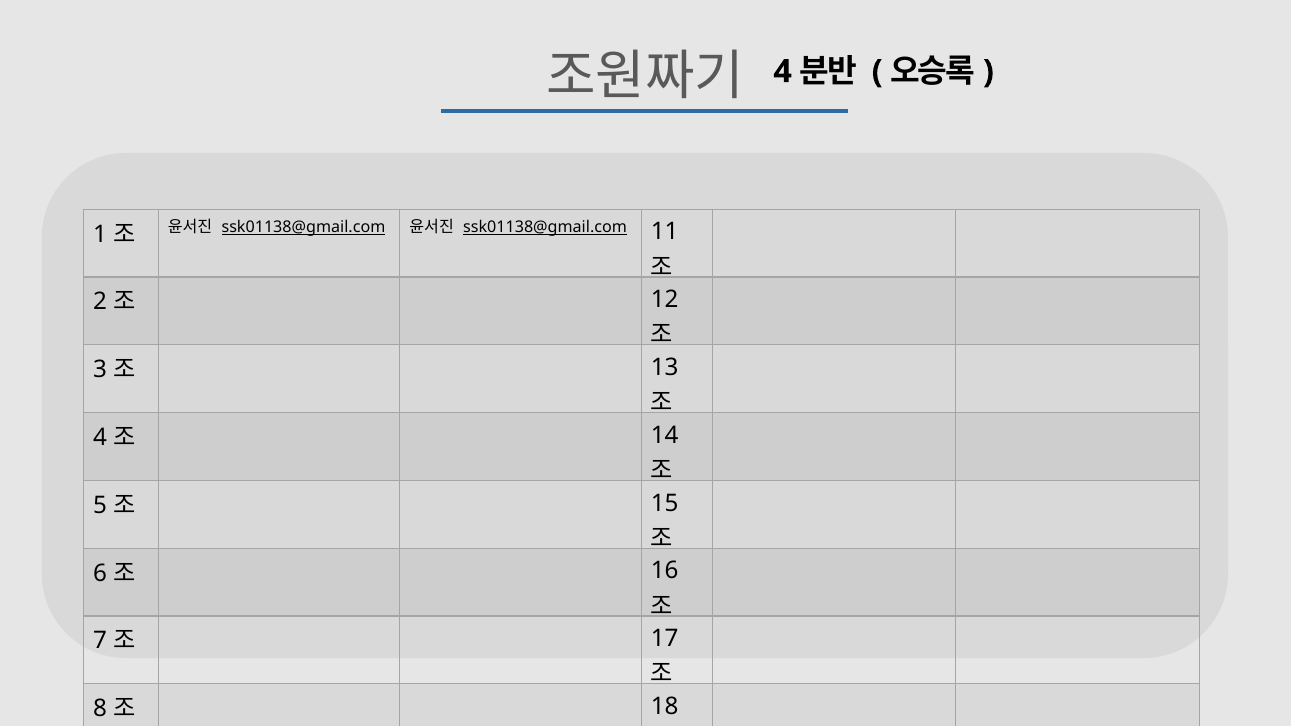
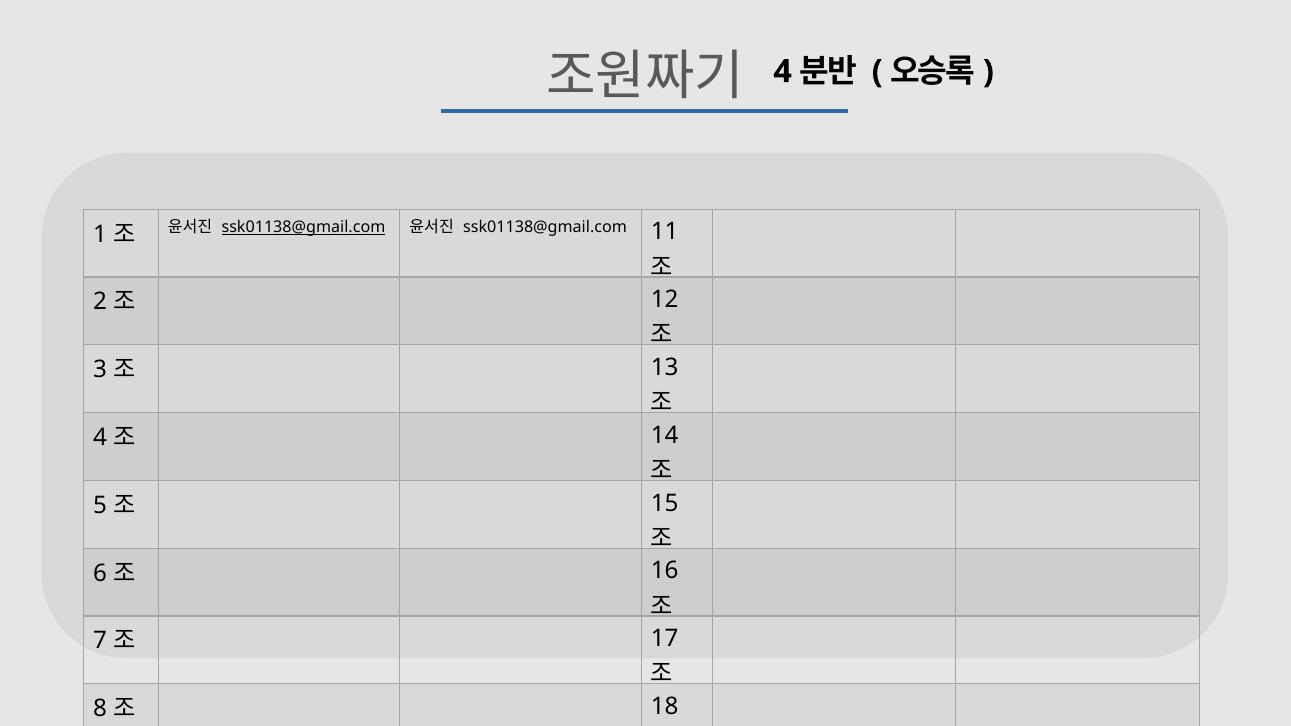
ssk01138@gmail.com at (545, 228) underline: present -> none
